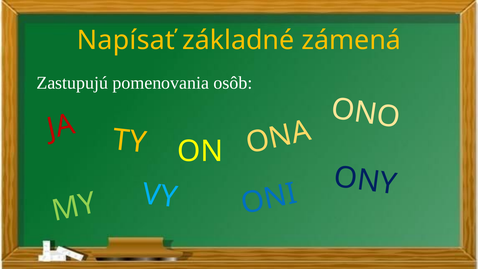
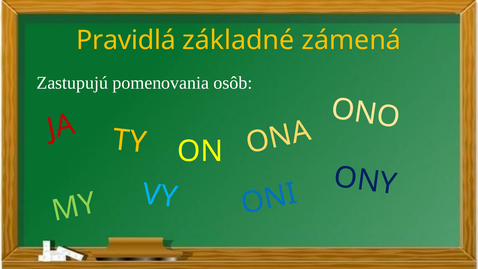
Napísať: Napísať -> Pravidlá
